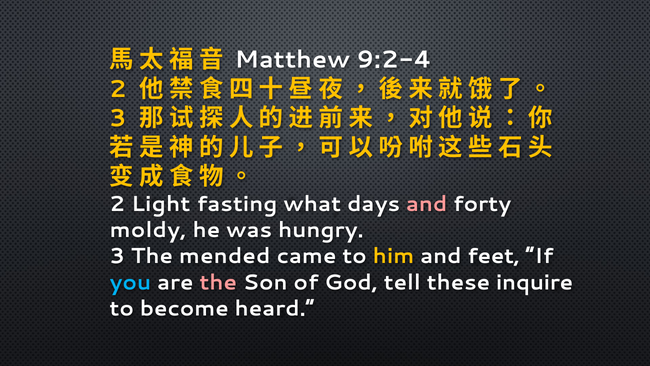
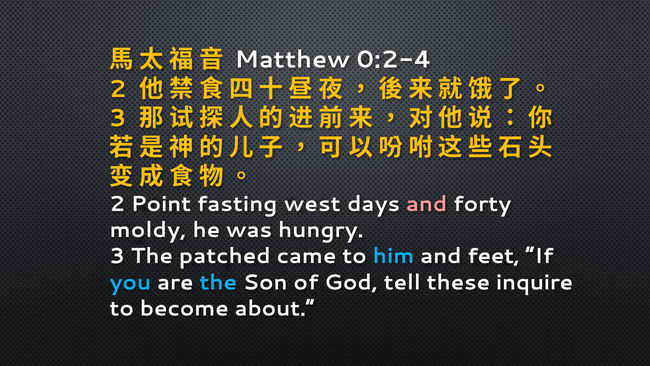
9:2-4: 9:2-4 -> 0:2-4
Light: Light -> Point
what: what -> west
mended: mended -> patched
him colour: yellow -> light blue
the at (218, 282) colour: pink -> light blue
heard: heard -> about
